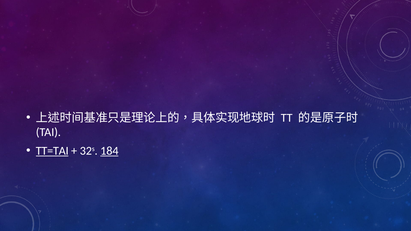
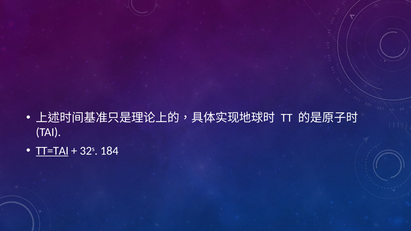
184 underline: present -> none
